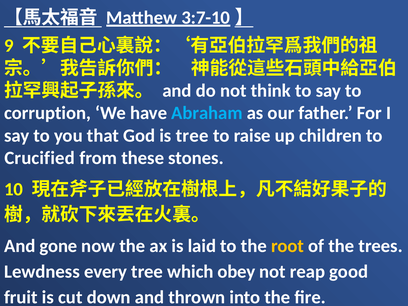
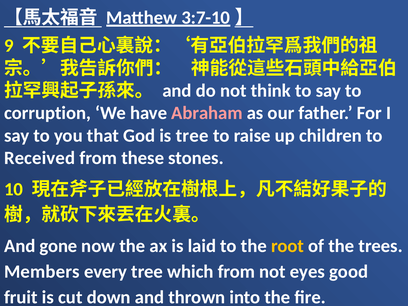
Abraham colour: light blue -> pink
Crucified: Crucified -> Received
Lewdness: Lewdness -> Members
which obey: obey -> from
reap: reap -> eyes
